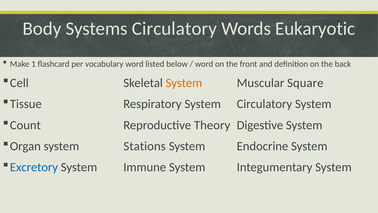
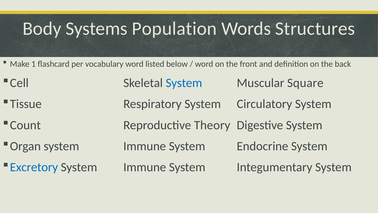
Systems Circulatory: Circulatory -> Population
Eukaryotic: Eukaryotic -> Structures
System at (184, 83) colour: orange -> blue
Organ system Stations: Stations -> Immune
